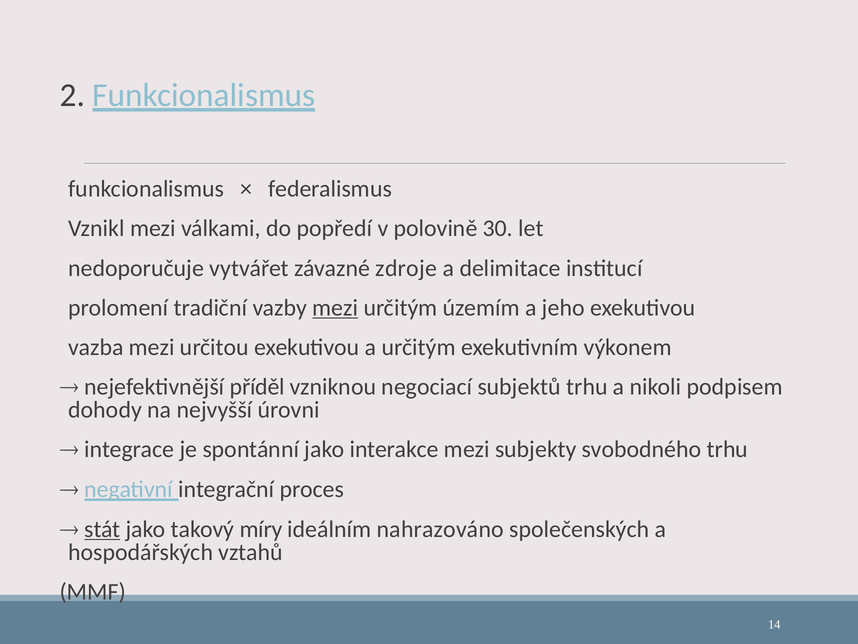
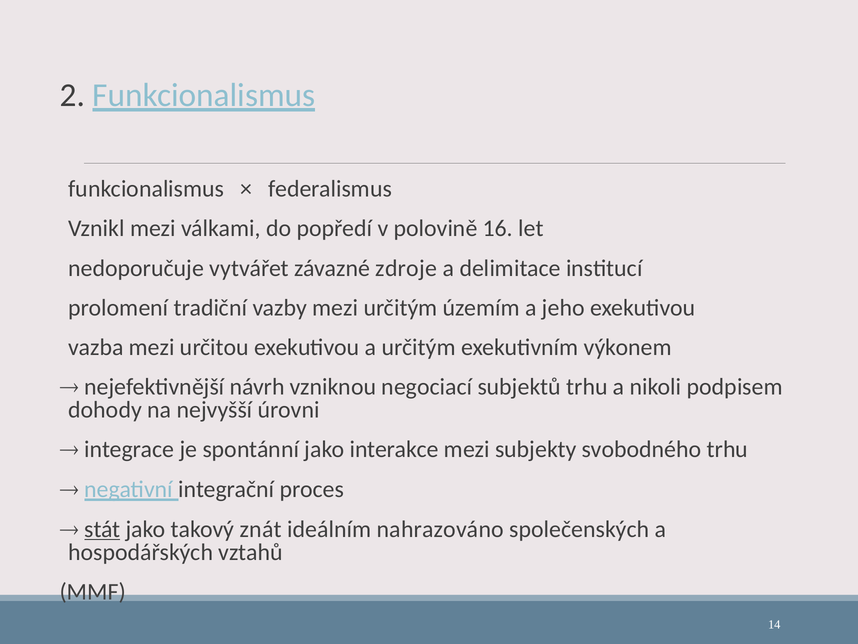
30: 30 -> 16
mezi at (335, 308) underline: present -> none
příděl: příděl -> návrh
míry: míry -> znát
